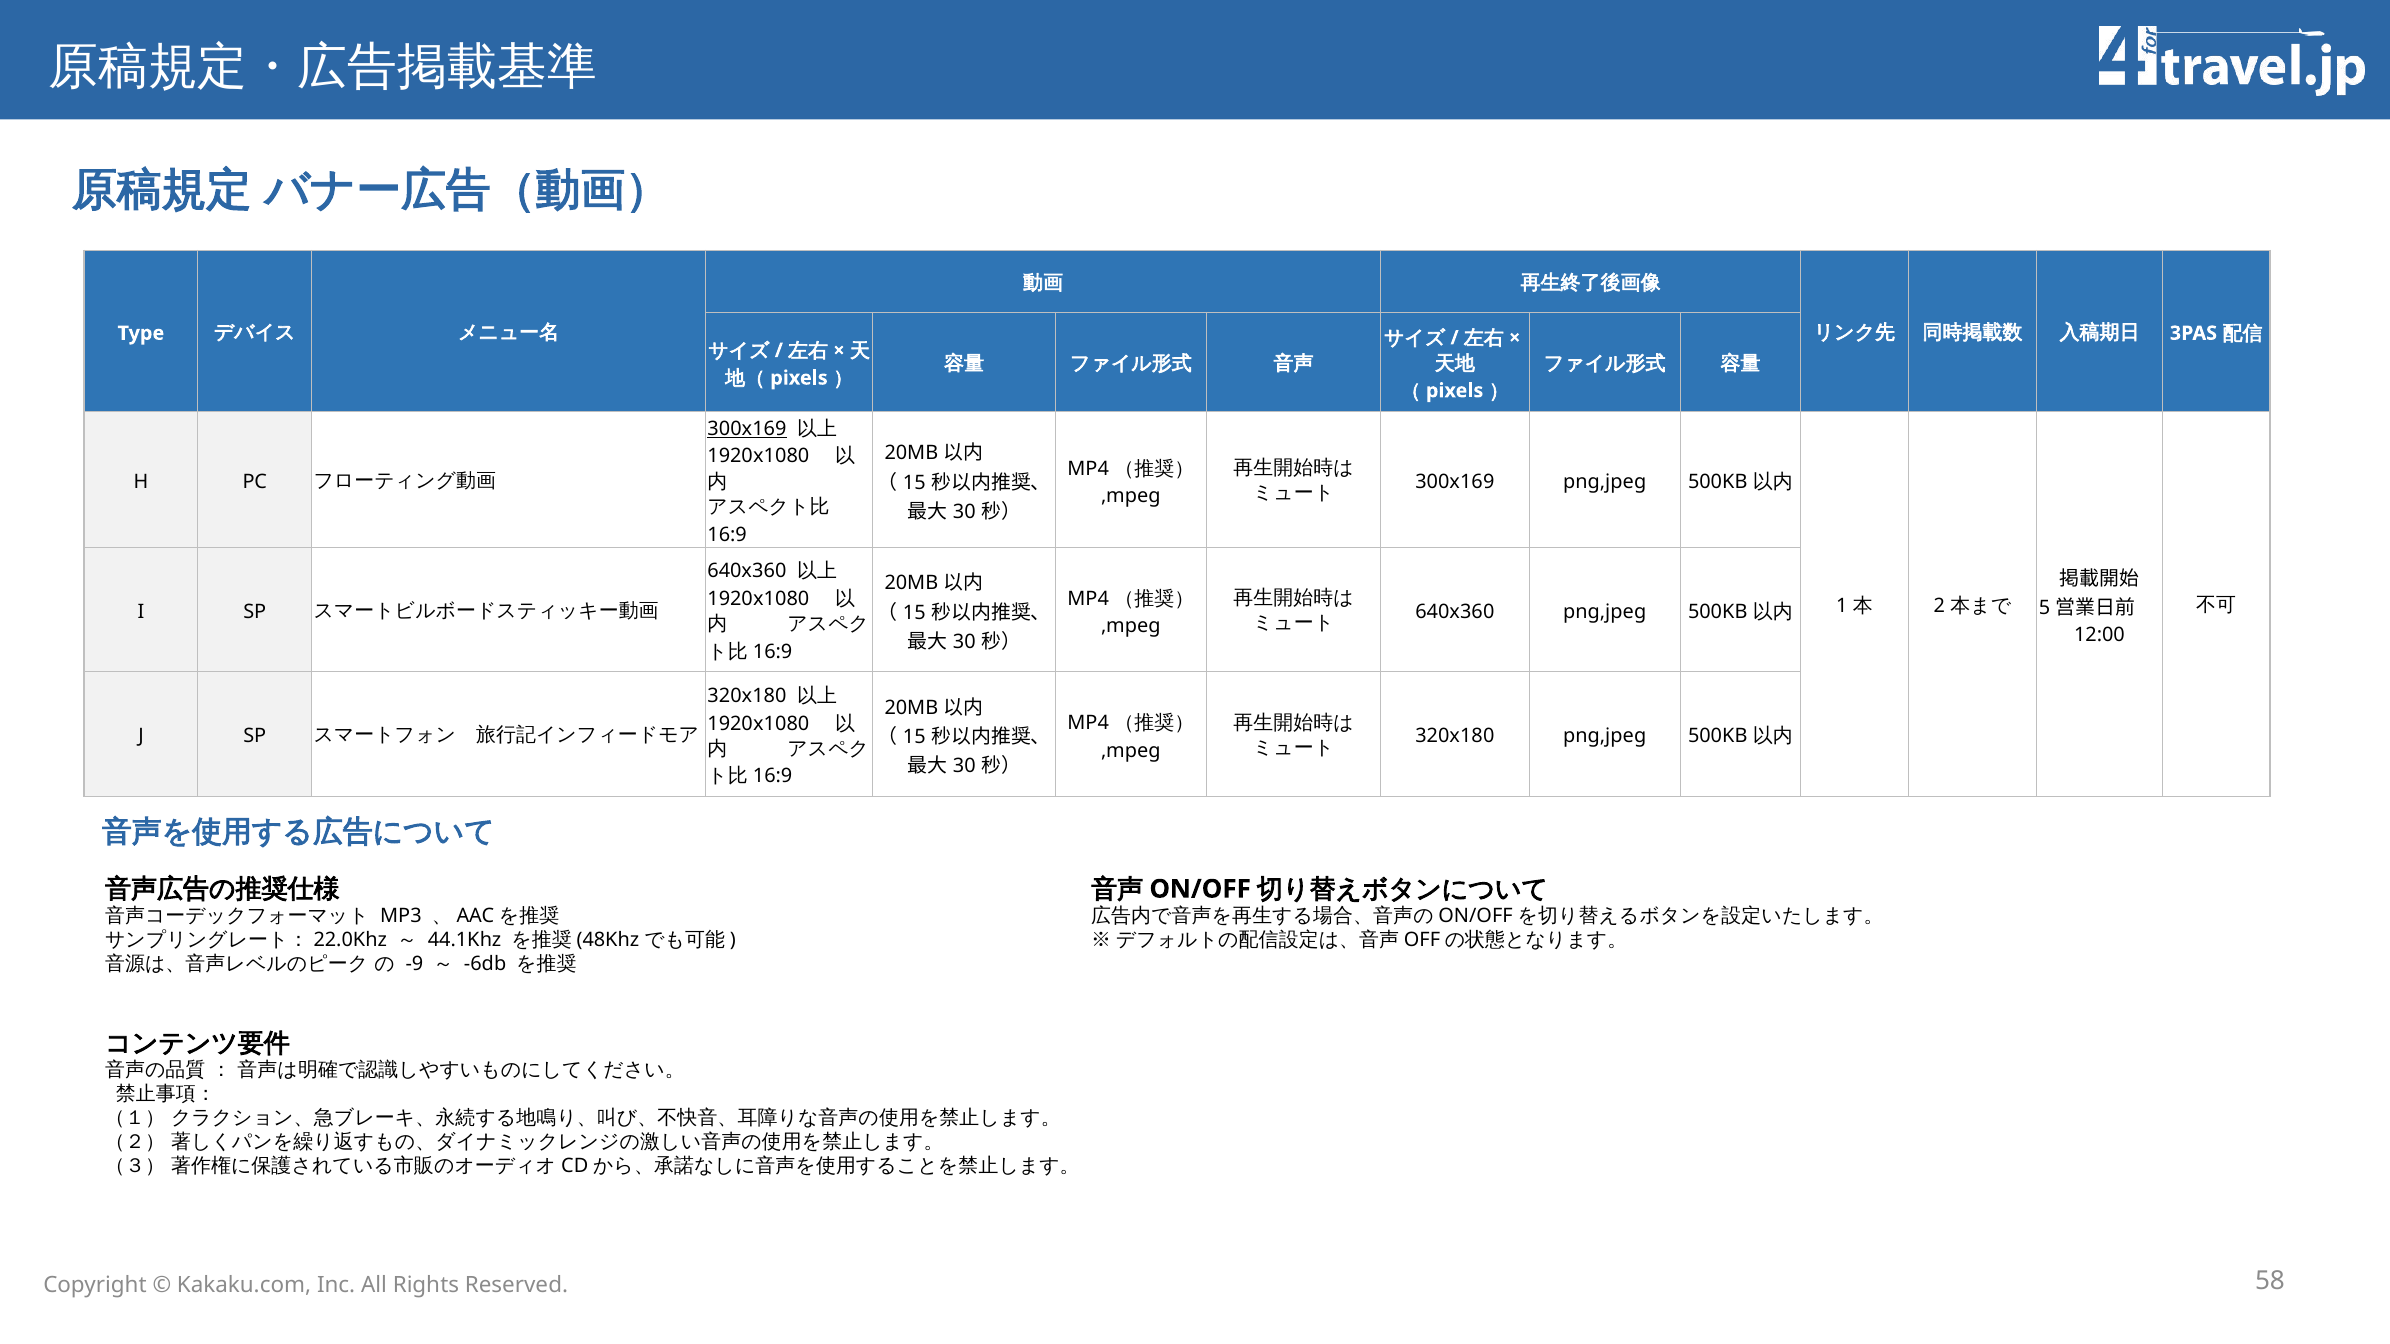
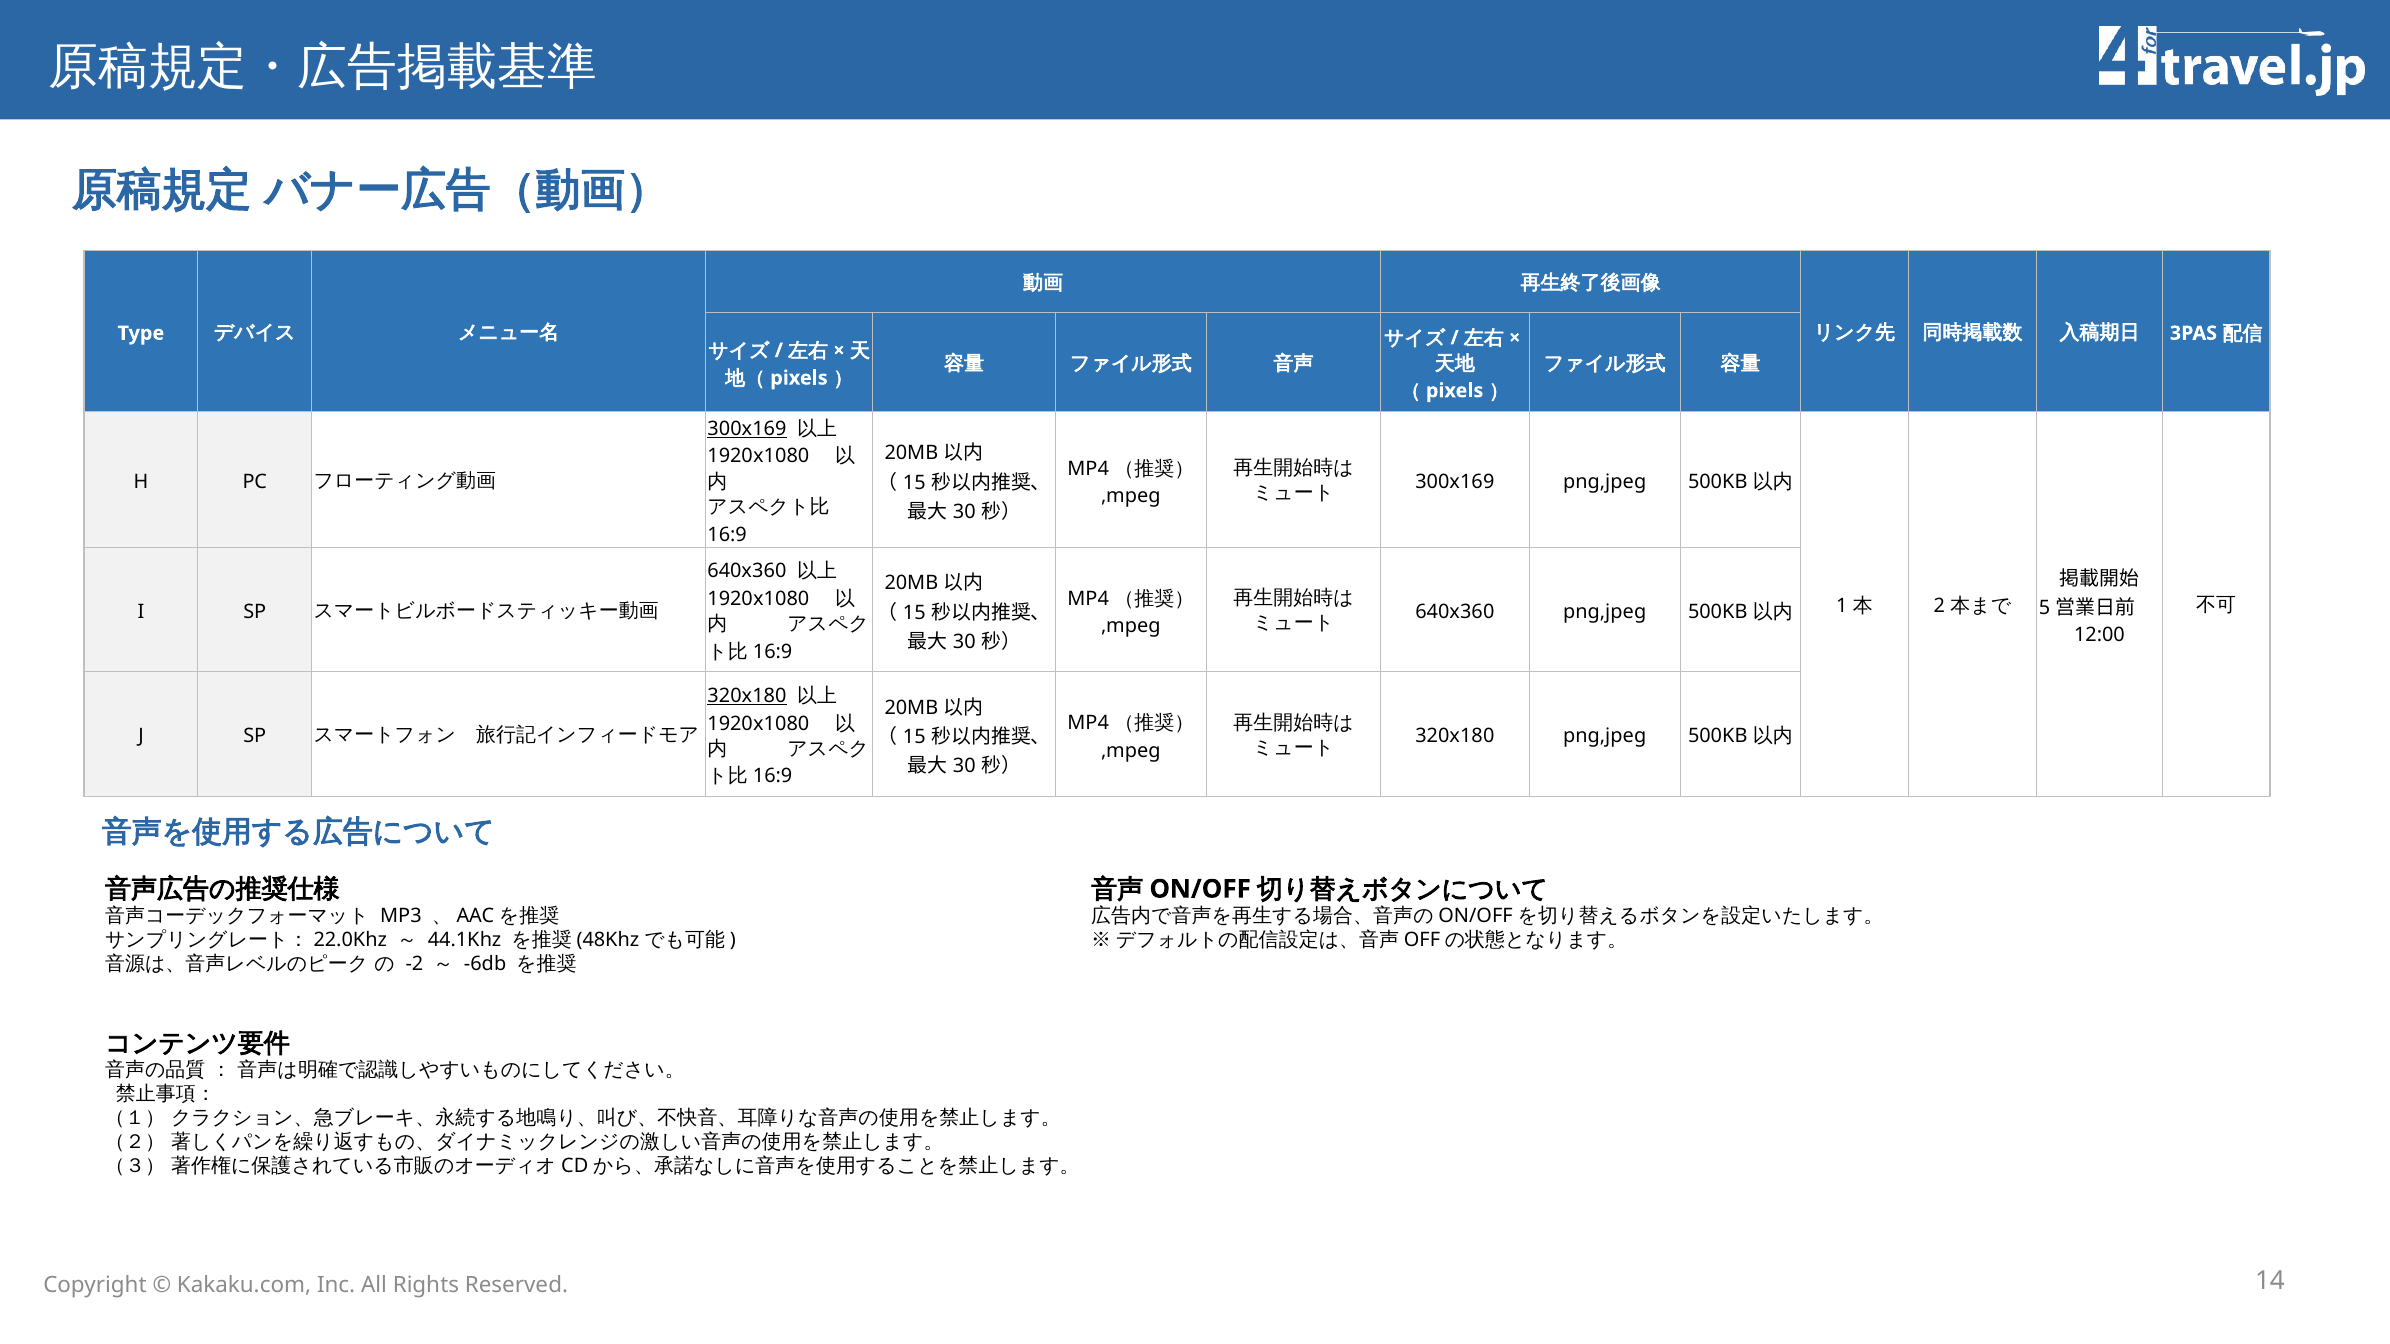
320x180 at (747, 696) underline: none -> present
-9: -9 -> -2
58: 58 -> 14
